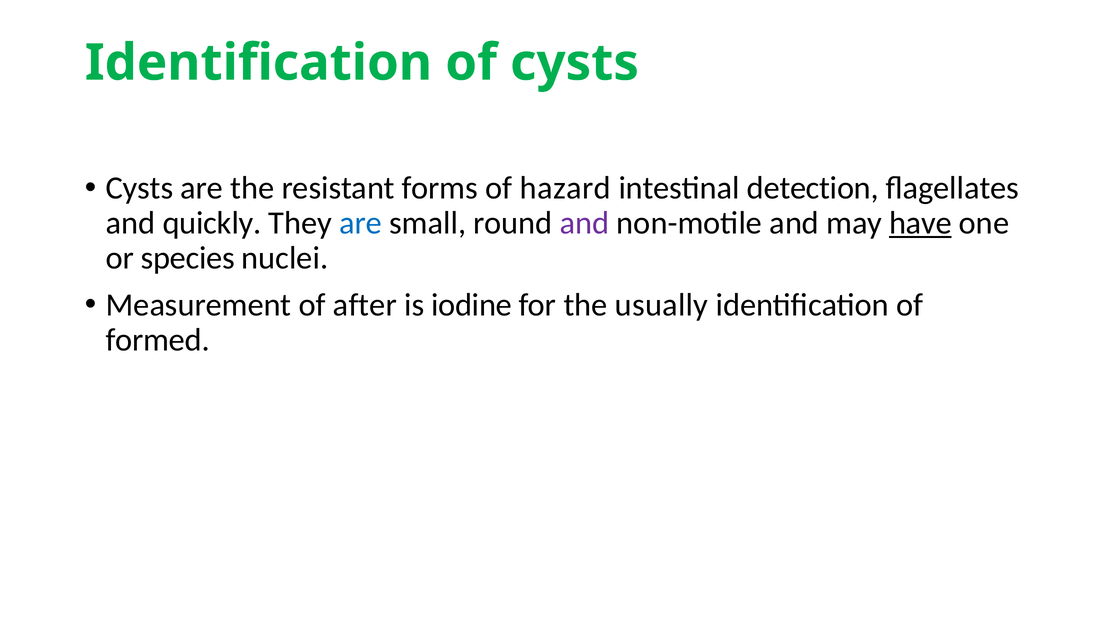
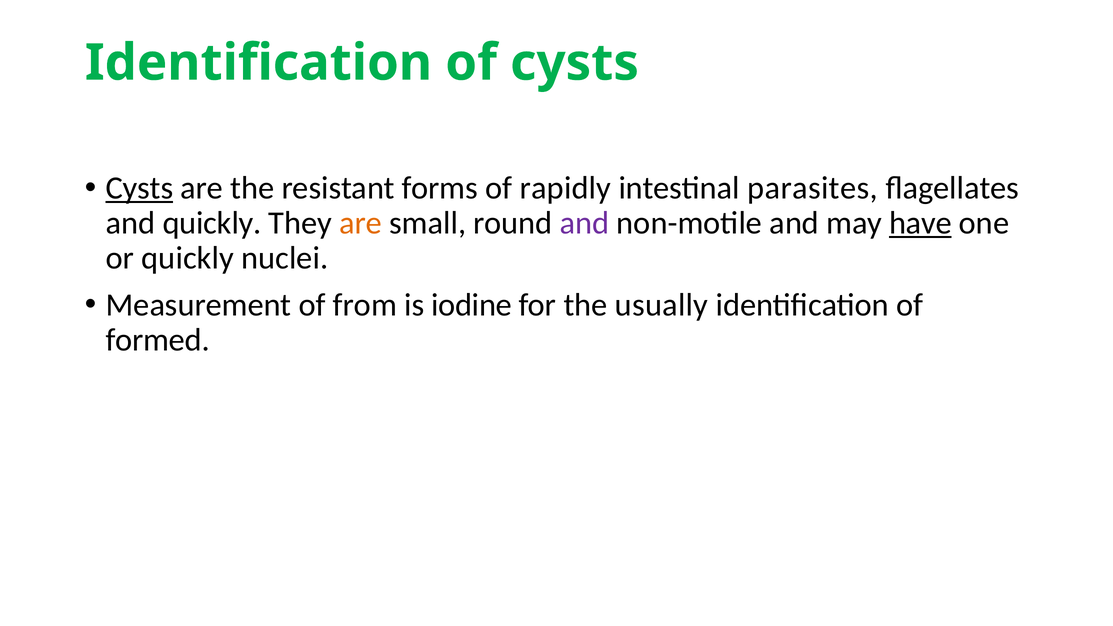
Cysts at (140, 188) underline: none -> present
hazard: hazard -> rapidly
detection: detection -> parasites
are at (361, 223) colour: blue -> orange
or species: species -> quickly
after: after -> from
